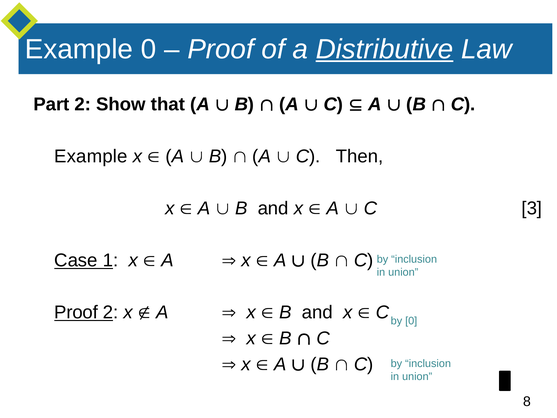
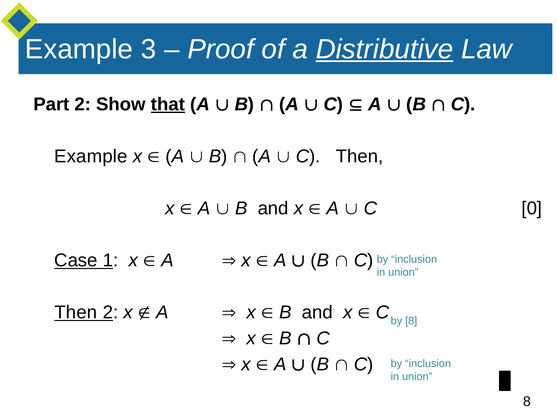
Example 0: 0 -> 3
that underline: none -> present
3: 3 -> 0
Proof at (76, 312): Proof -> Then
by 0: 0 -> 8
